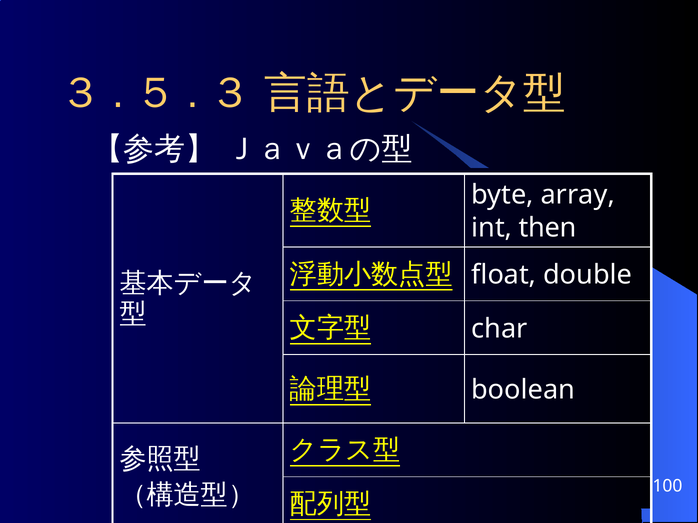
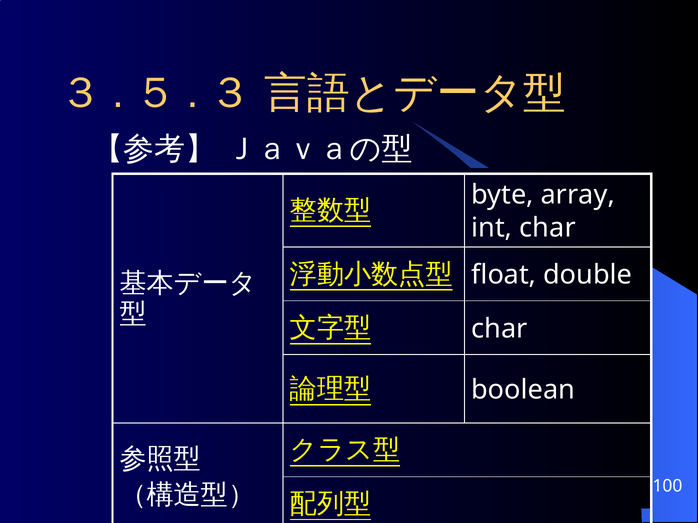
int then: then -> char
